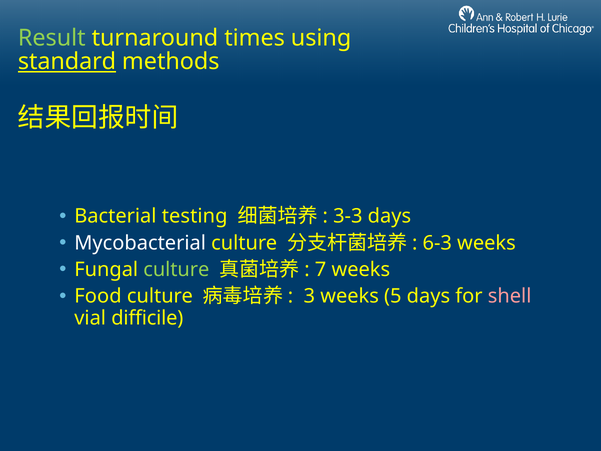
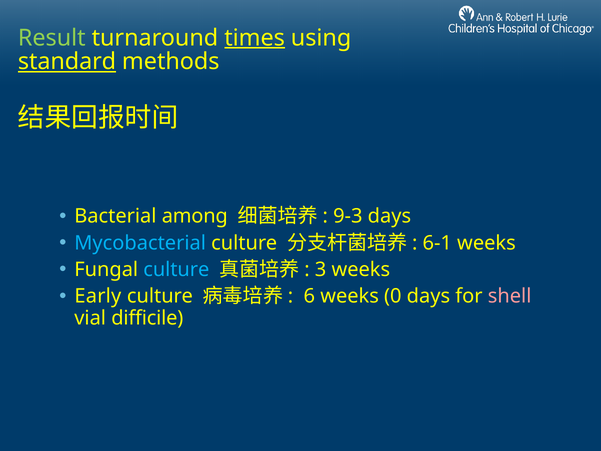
times underline: none -> present
testing: testing -> among
3-3: 3-3 -> 9-3
Mycobacterial colour: white -> light blue
6-3: 6-3 -> 6-1
culture at (176, 269) colour: light green -> light blue
7: 7 -> 3
Food: Food -> Early
3: 3 -> 6
5: 5 -> 0
